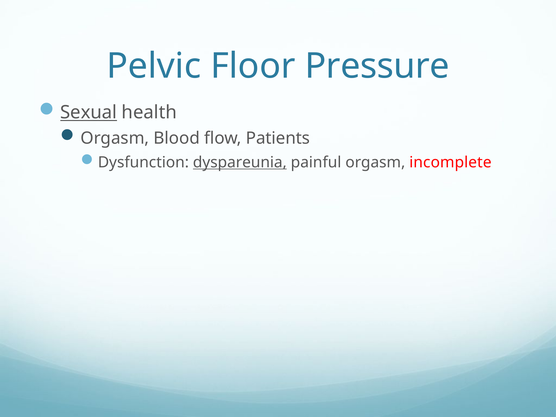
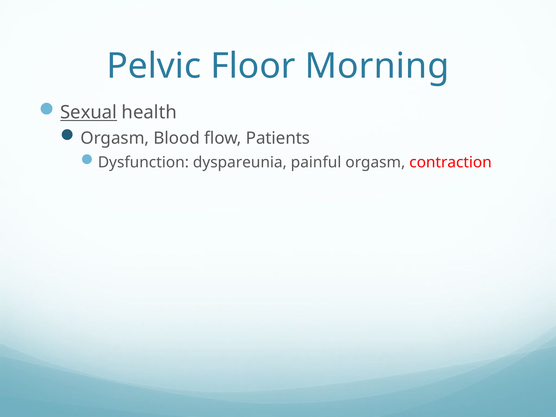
Pressure: Pressure -> Morning
dyspareunia underline: present -> none
incomplete: incomplete -> contraction
